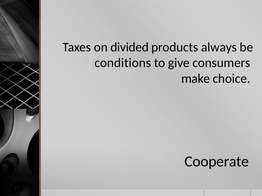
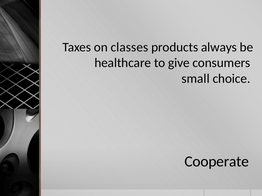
divided: divided -> classes
conditions: conditions -> healthcare
make: make -> small
